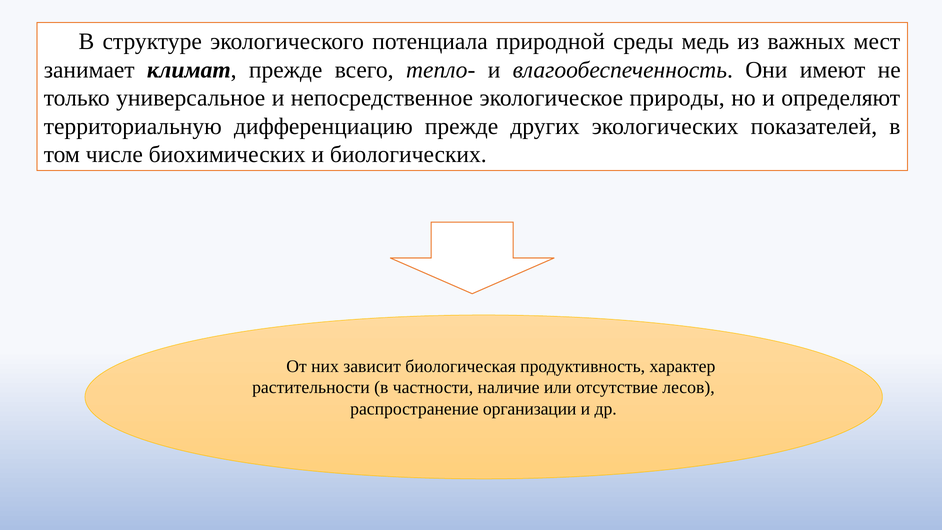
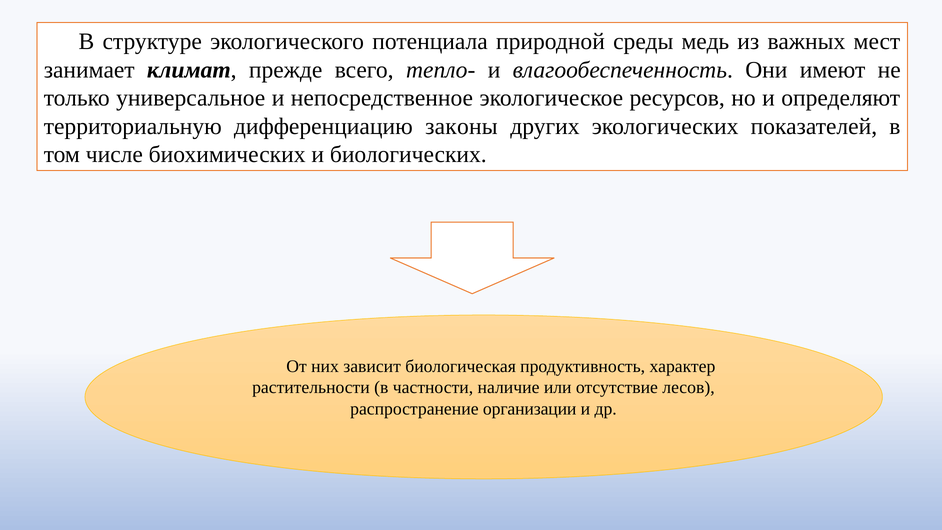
природы: природы -> ресурсов
дифференциацию прежде: прежде -> законы
